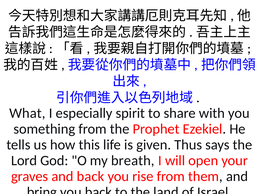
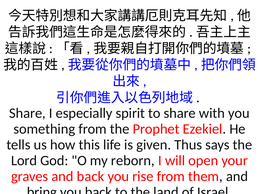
What at (27, 113): What -> Share
breath: breath -> reborn
